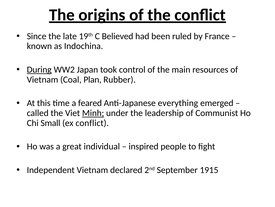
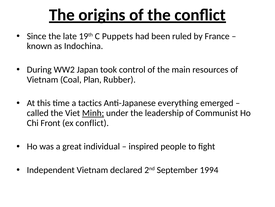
Believed: Believed -> Puppets
During underline: present -> none
feared: feared -> tactics
Small: Small -> Front
1915: 1915 -> 1994
